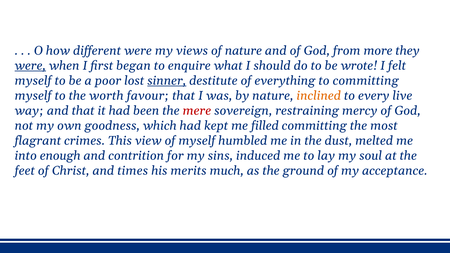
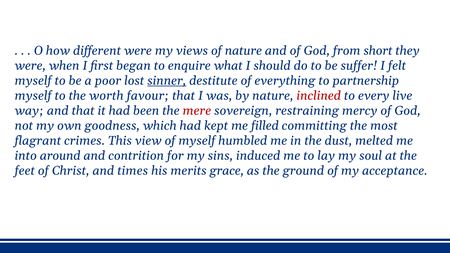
more: more -> short
were at (30, 66) underline: present -> none
wrote: wrote -> suffer
to committing: committing -> partnership
inclined colour: orange -> red
enough: enough -> around
much: much -> grace
